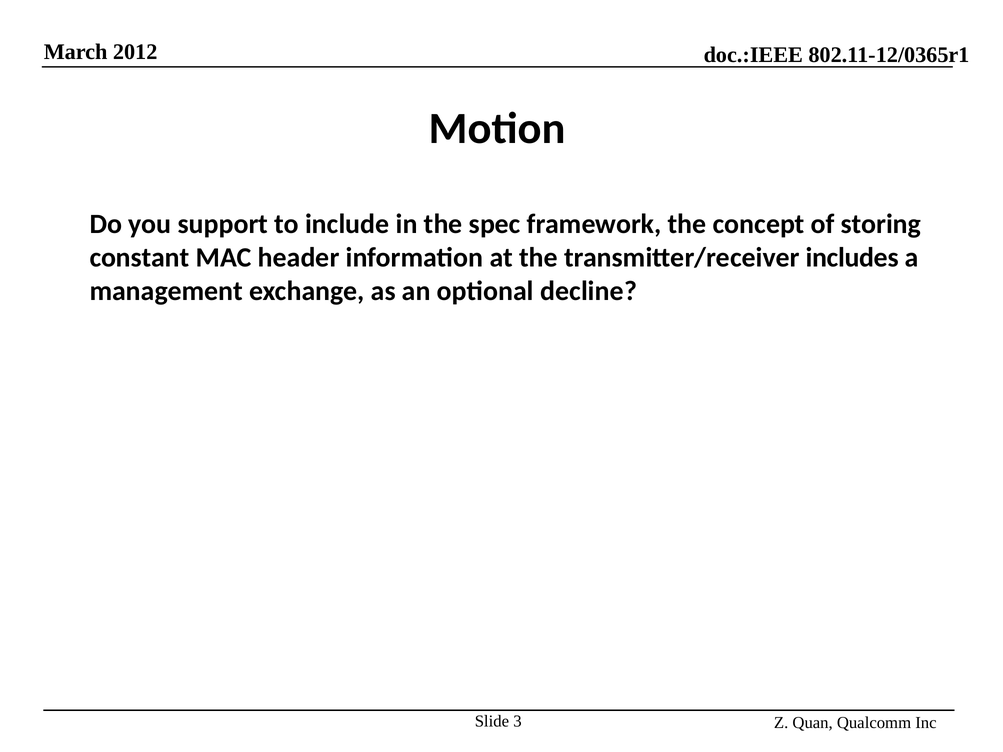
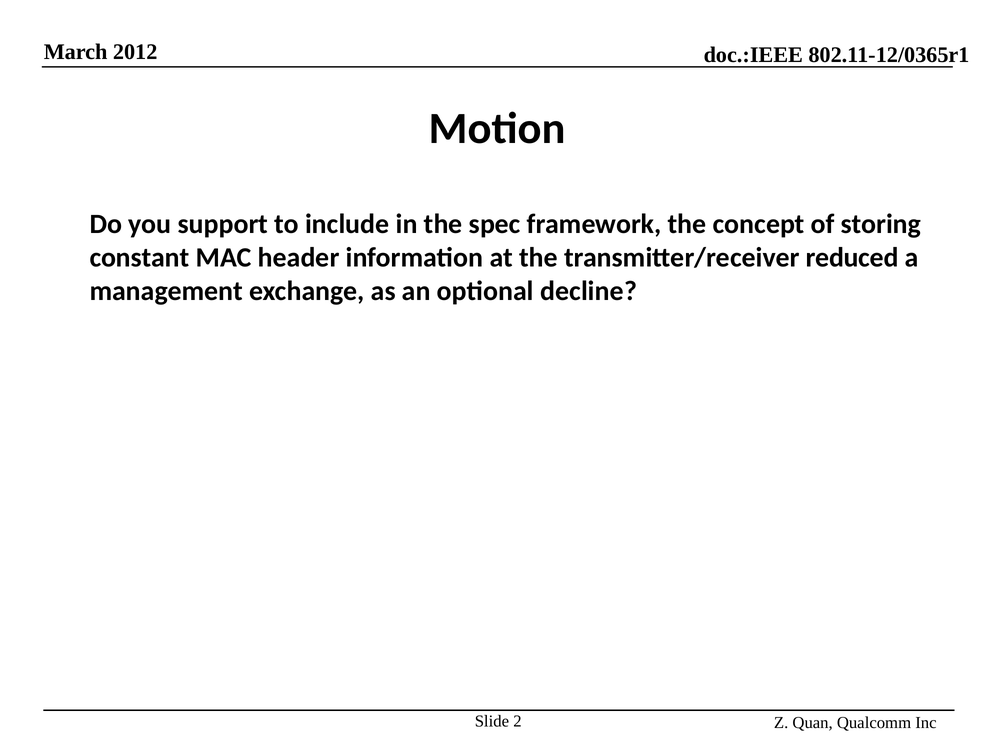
includes: includes -> reduced
3: 3 -> 2
